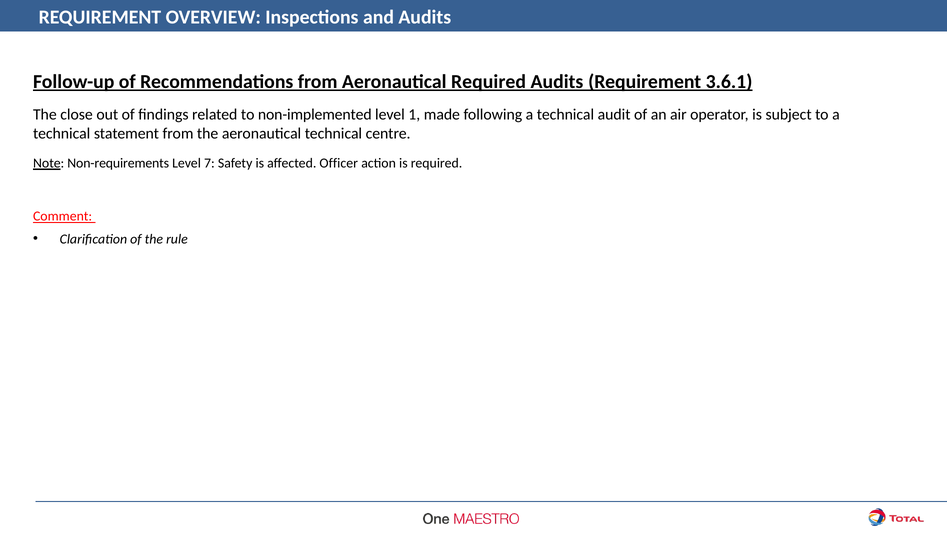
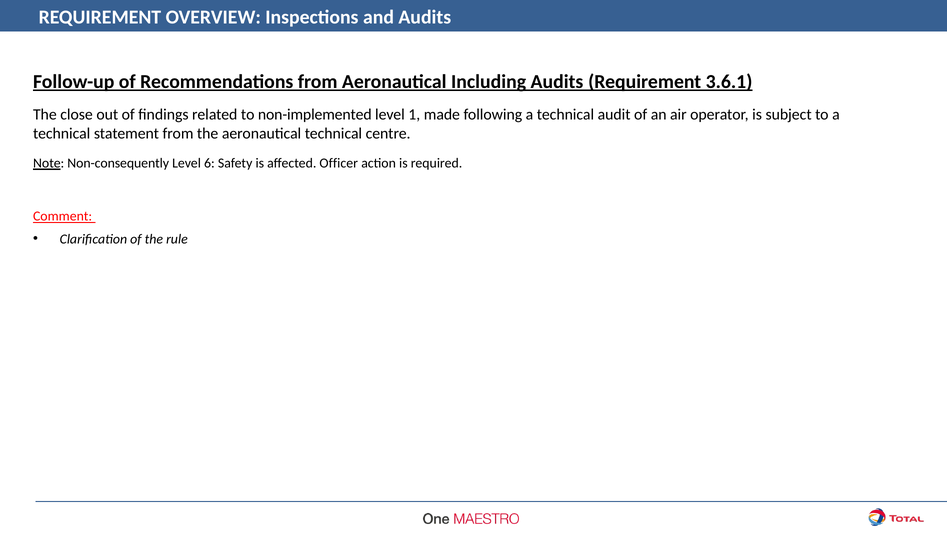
Aeronautical Required: Required -> Including
Non-requirements: Non-requirements -> Non-consequently
7: 7 -> 6
